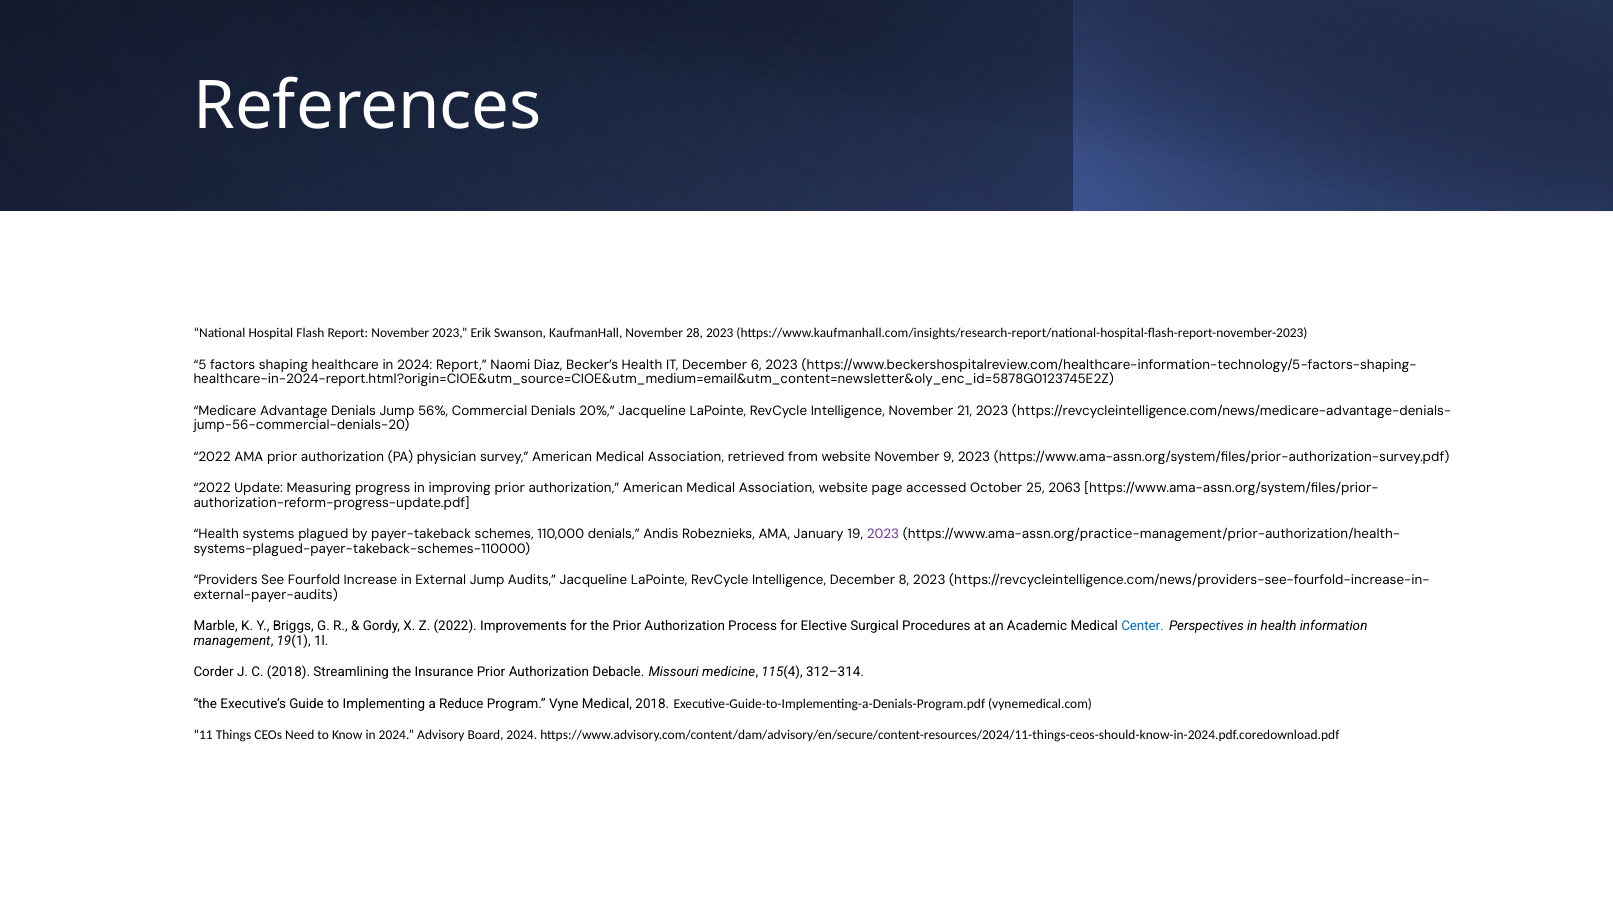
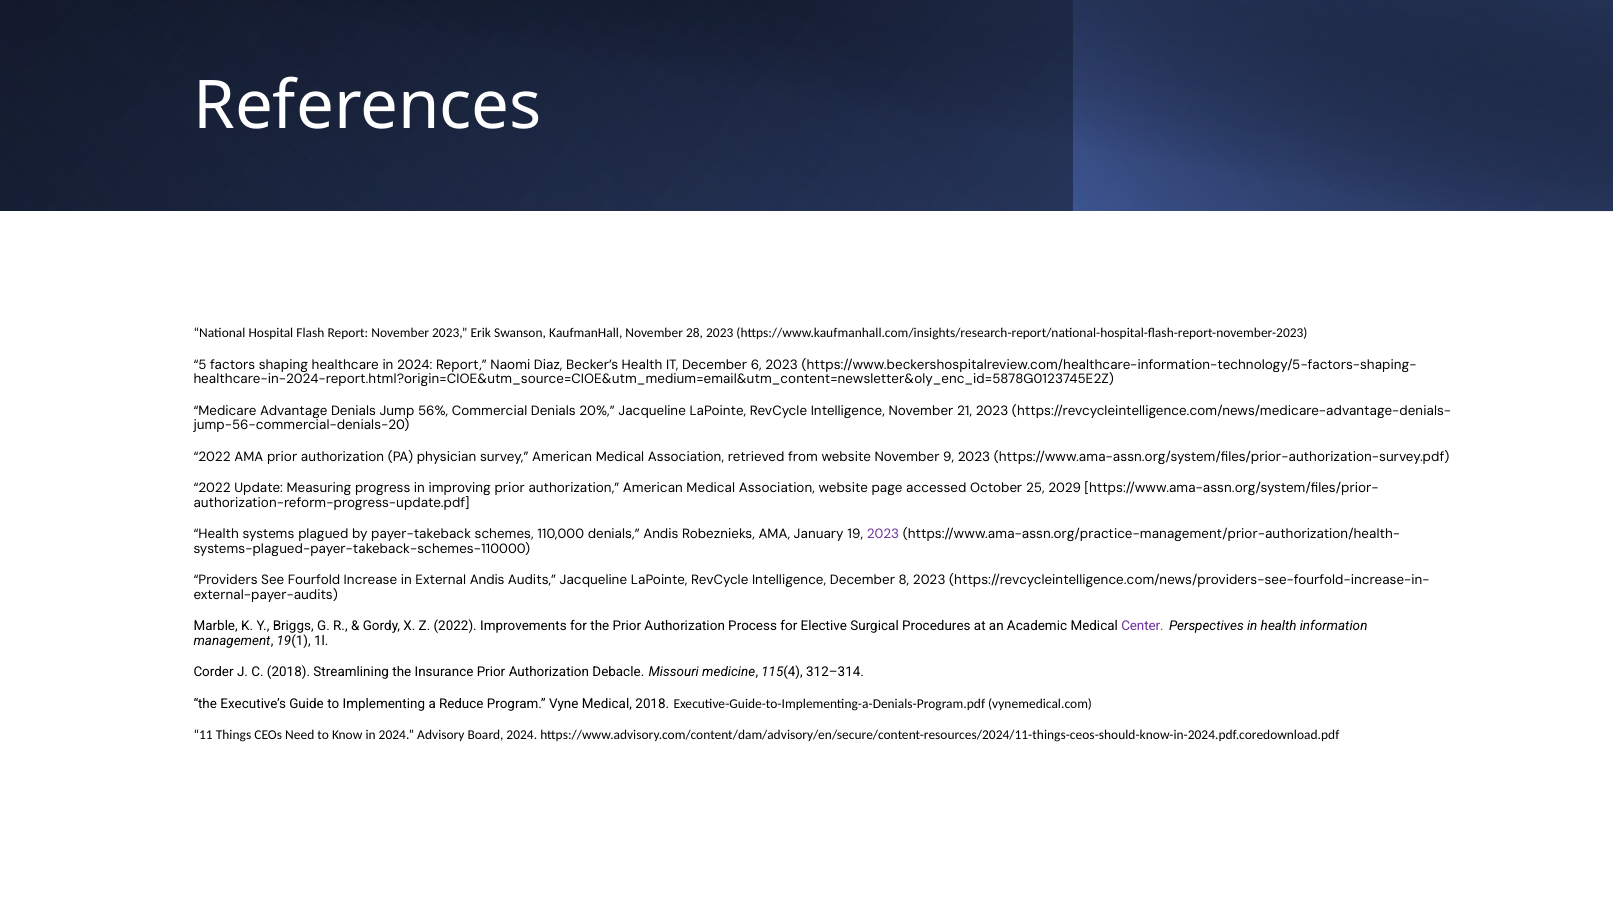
2063: 2063 -> 2029
External Jump: Jump -> Andis
Center colour: blue -> purple
